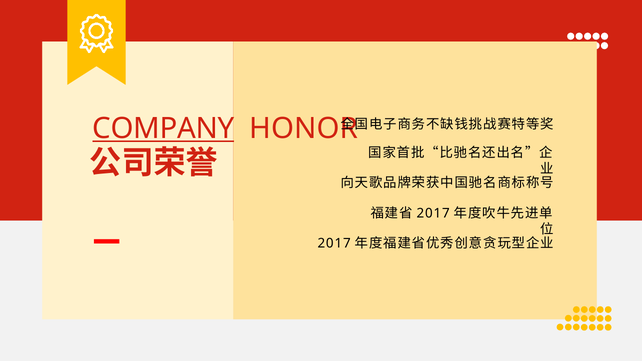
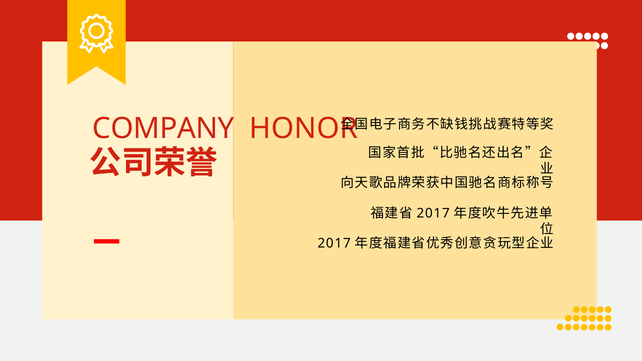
COMPANY underline: present -> none
